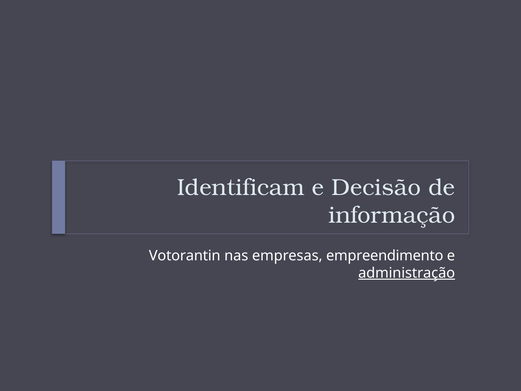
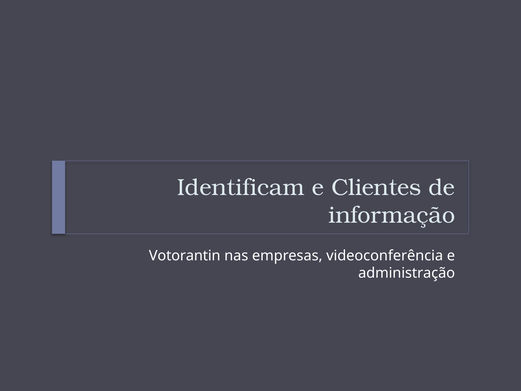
Decisão: Decisão -> Clientes
empreendimento: empreendimento -> videoconferência
administração underline: present -> none
